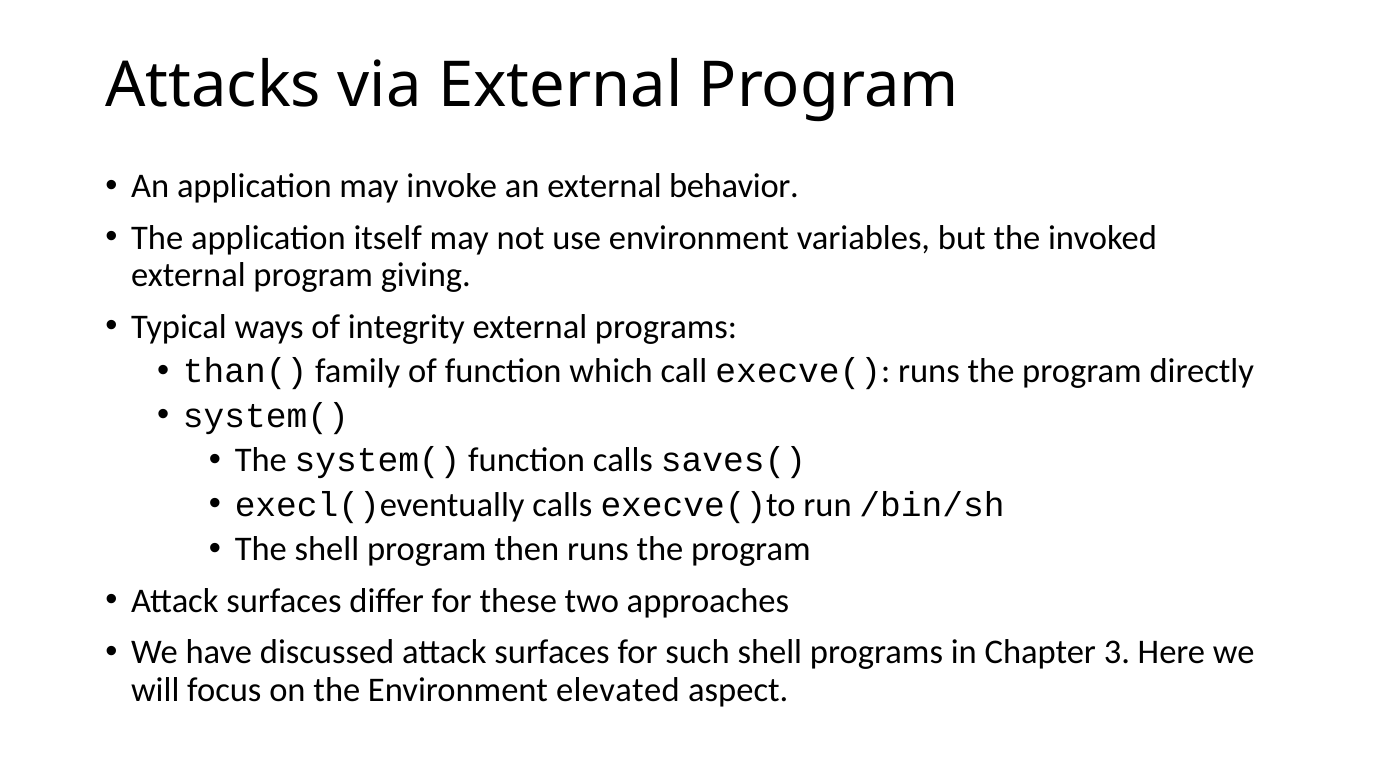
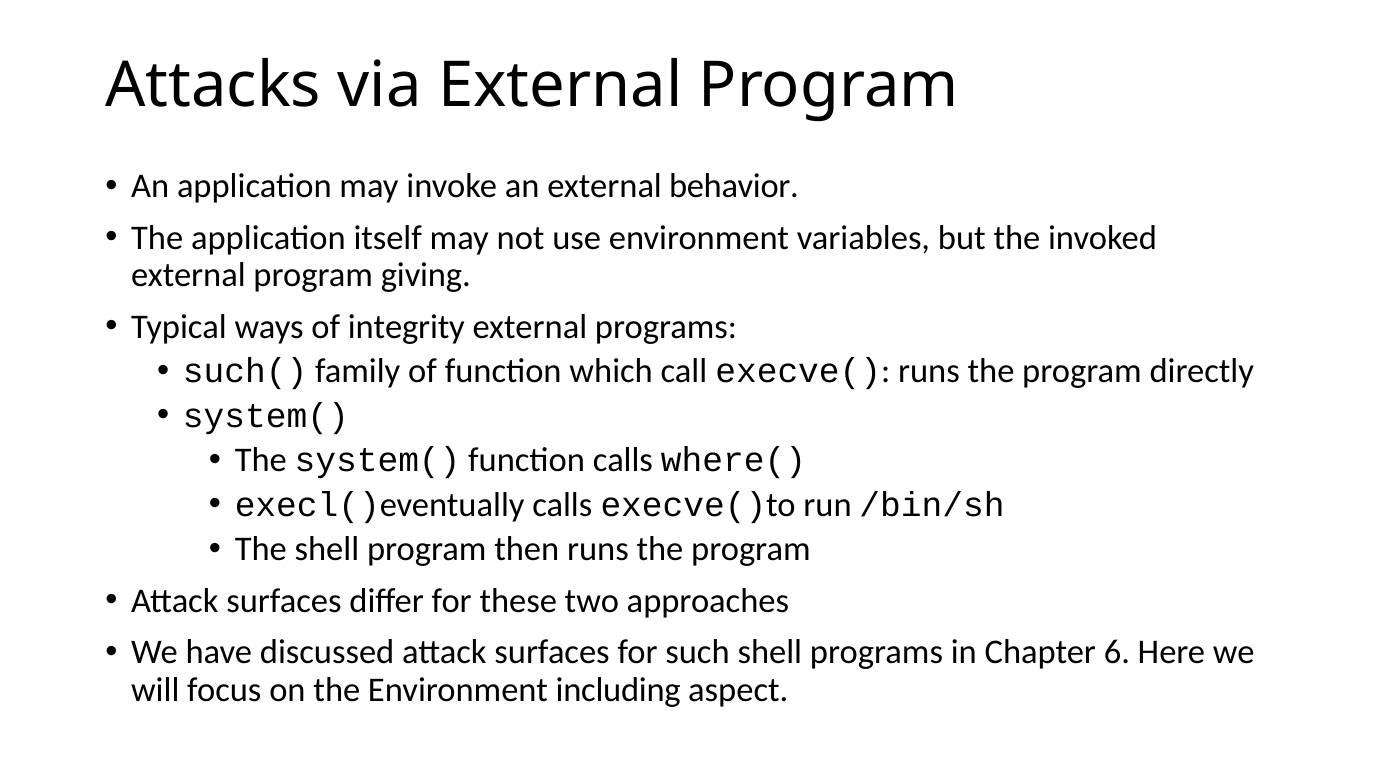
than(: than( -> such(
saves(: saves( -> where(
3: 3 -> 6
elevated: elevated -> including
